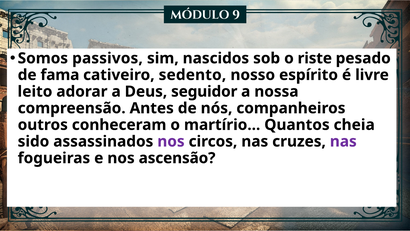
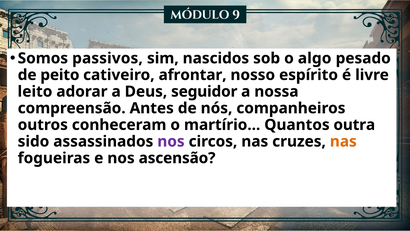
riste: riste -> algo
fama: fama -> peito
sedento: sedento -> afrontar
cheia: cheia -> outra
nas at (343, 141) colour: purple -> orange
